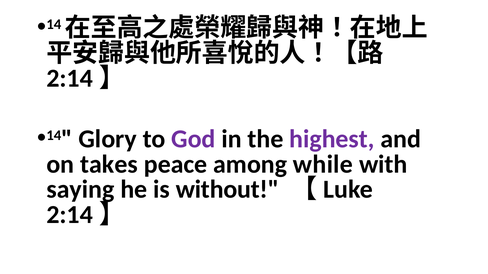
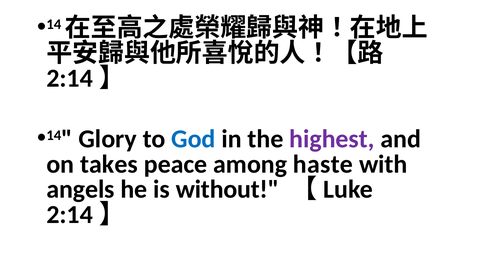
God colour: purple -> blue
while: while -> haste
saying: saying -> angels
